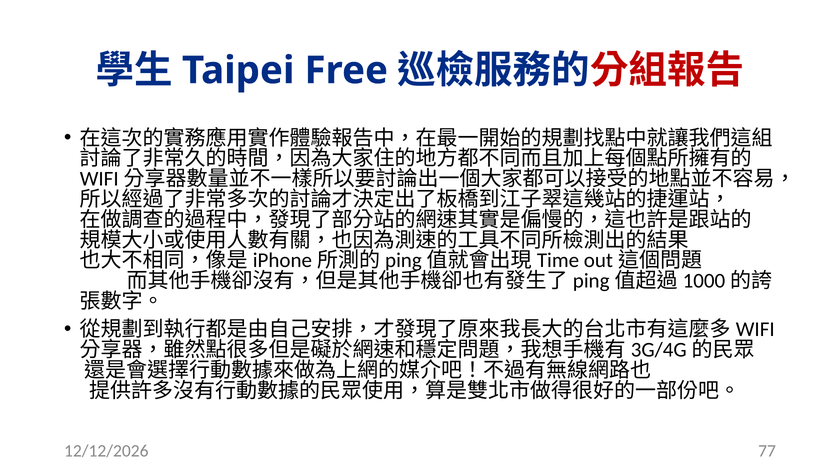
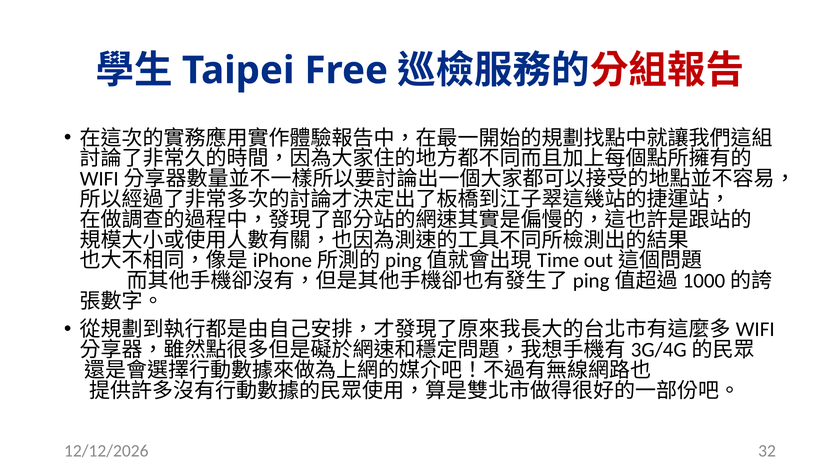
77: 77 -> 32
